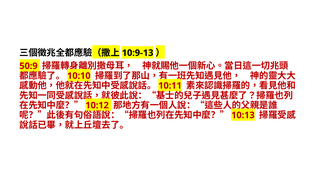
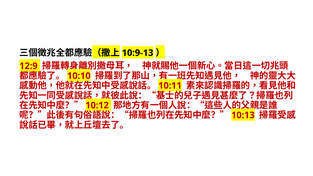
50:9: 50:9 -> 12:9
